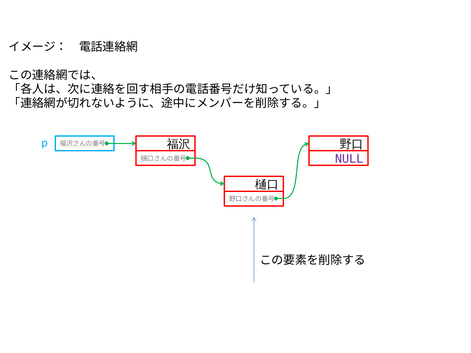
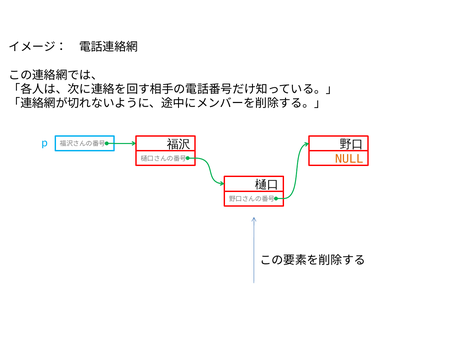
NULL colour: purple -> orange
